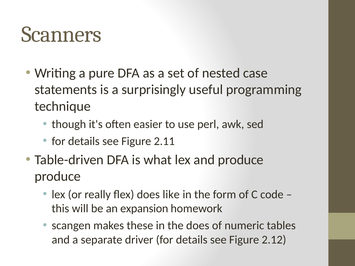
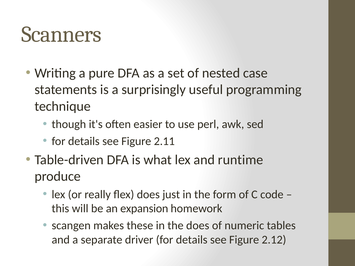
and produce: produce -> runtime
like: like -> just
